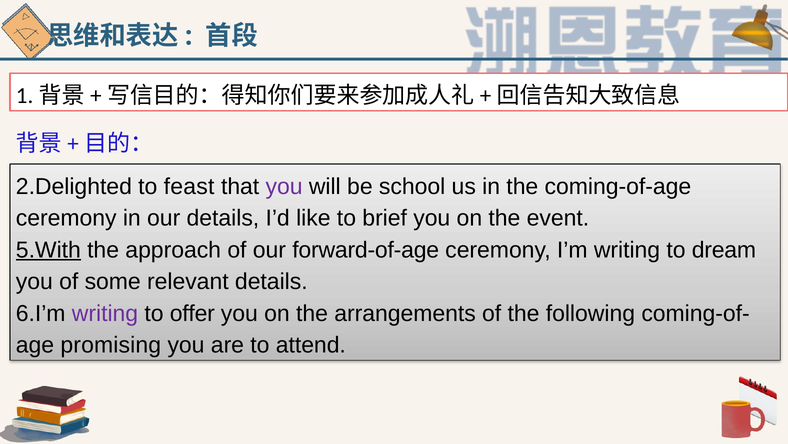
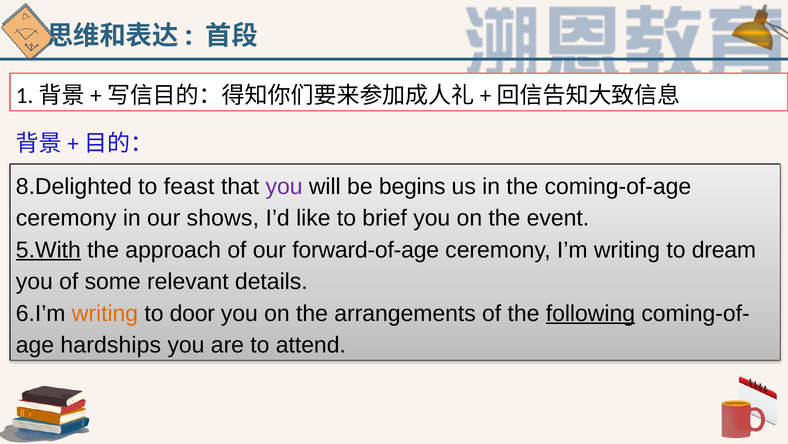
2.Delighted: 2.Delighted -> 8.Delighted
school: school -> begins
our details: details -> shows
writing at (105, 313) colour: purple -> orange
offer: offer -> door
following underline: none -> present
promising: promising -> hardships
